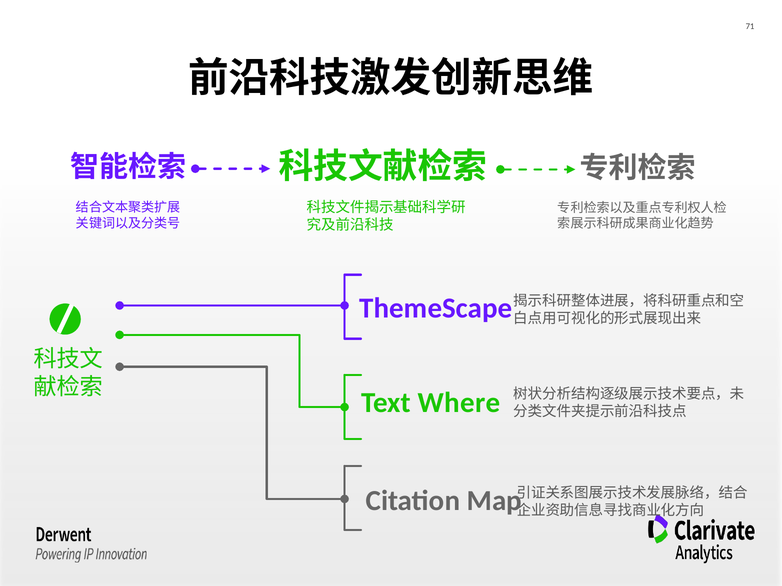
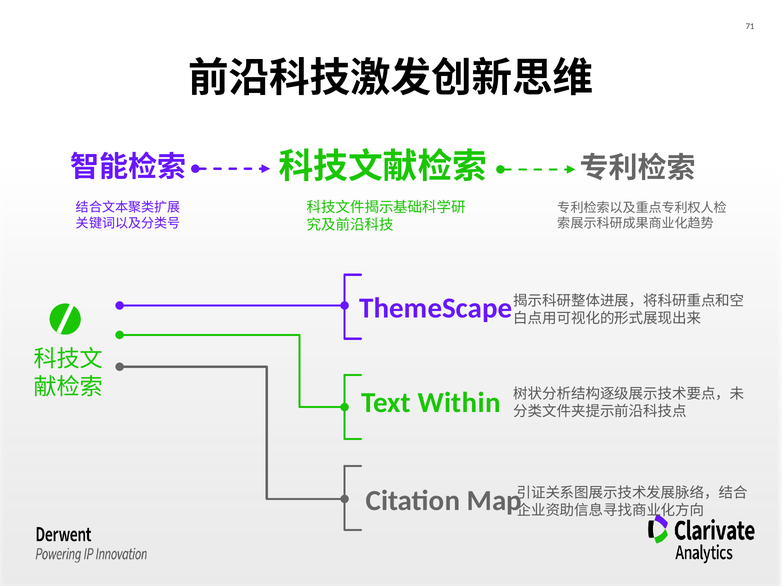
Where: Where -> Within
